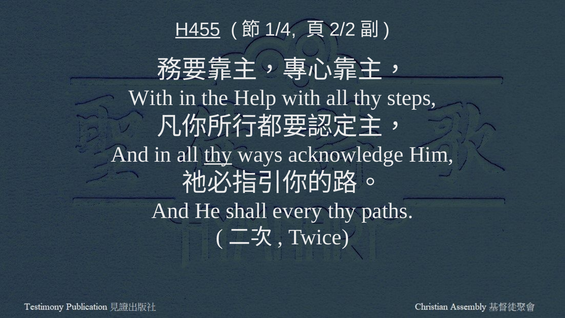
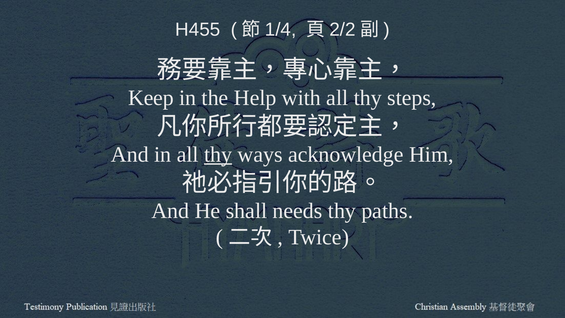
H455 underline: present -> none
With at (151, 98): With -> Keep
every: every -> needs
